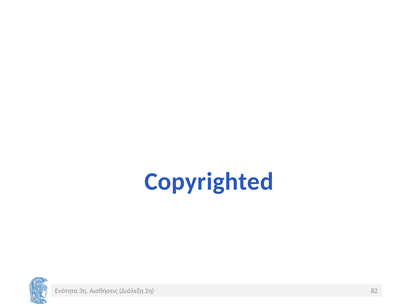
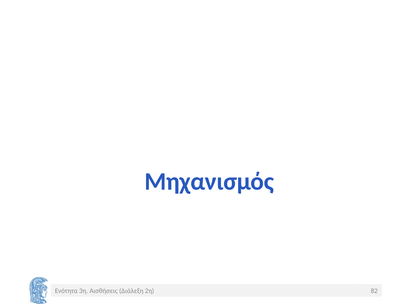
Copyrighted: Copyrighted -> Μηχανισμός
